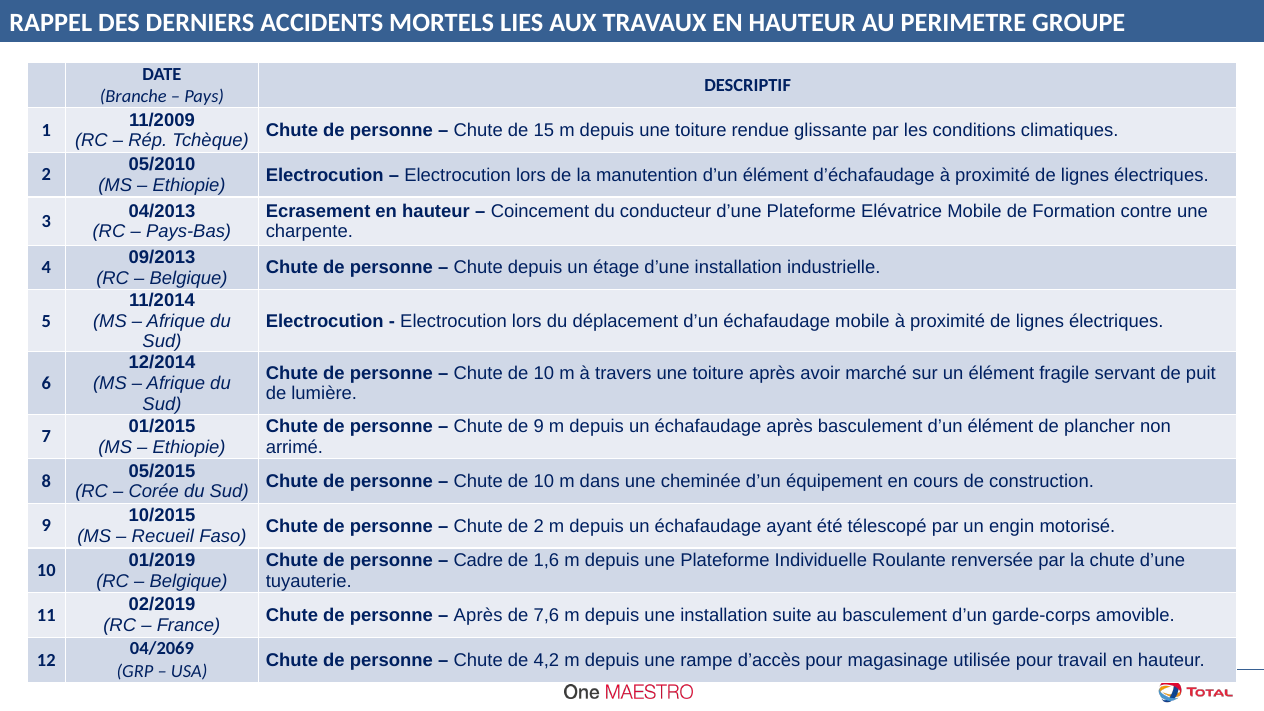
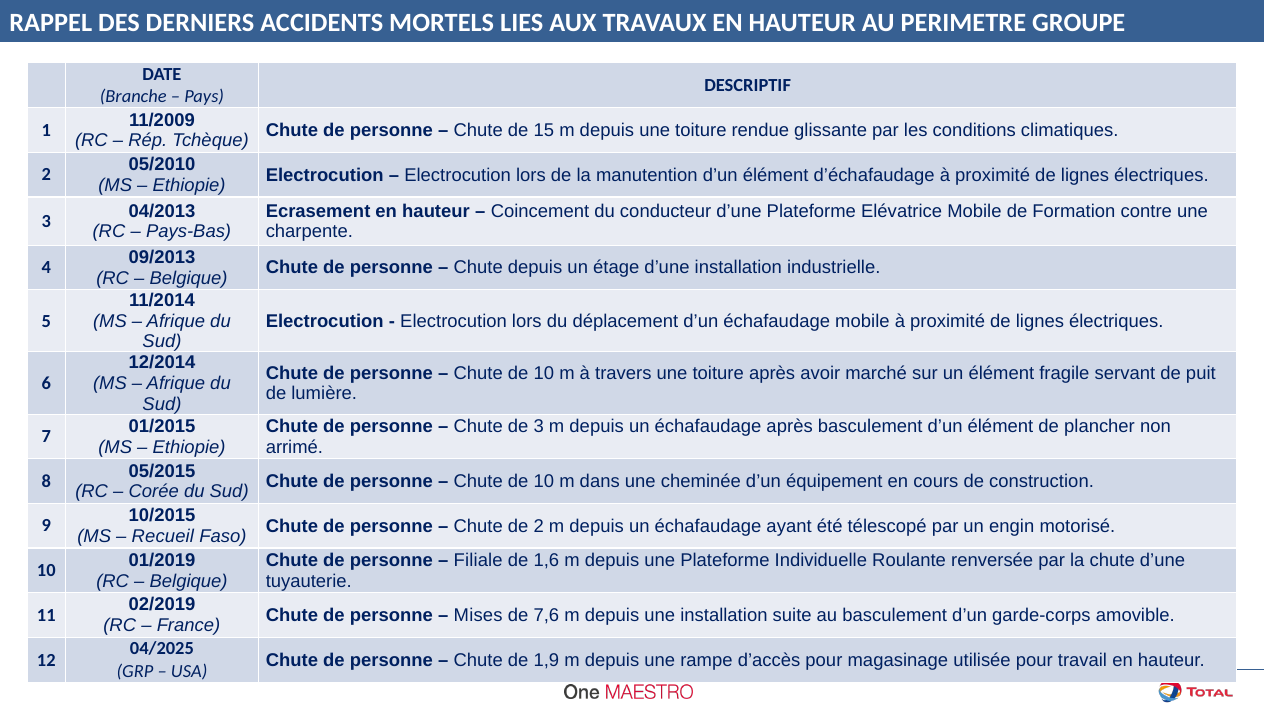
de 9: 9 -> 3
Cadre: Cadre -> Filiale
Après at (478, 615): Après -> Mises
04/2069: 04/2069 -> 04/2025
4,2: 4,2 -> 1,9
